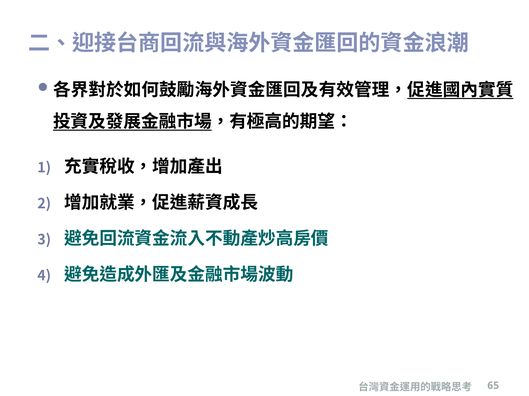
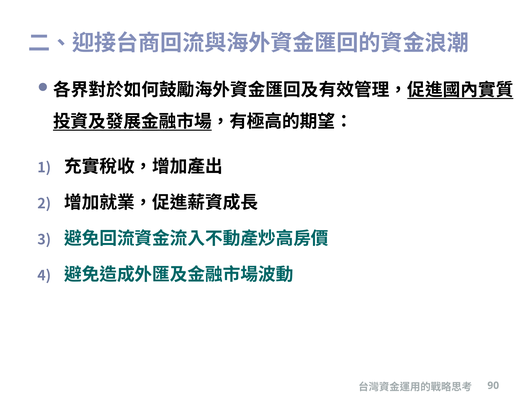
65: 65 -> 90
